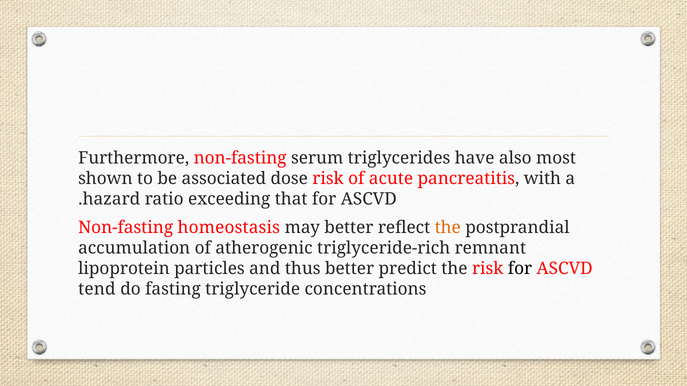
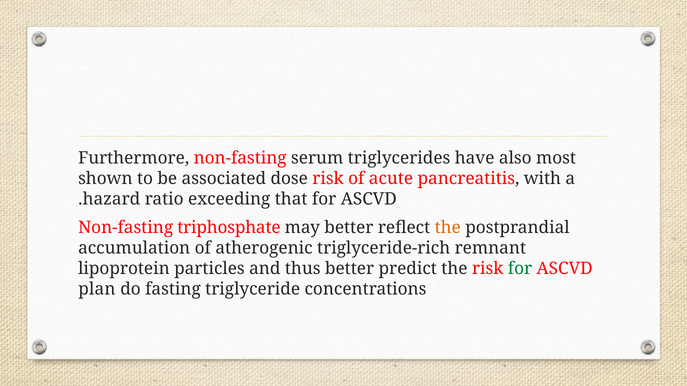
homeostasis: homeostasis -> triphosphate
for at (520, 269) colour: black -> green
tend: tend -> plan
